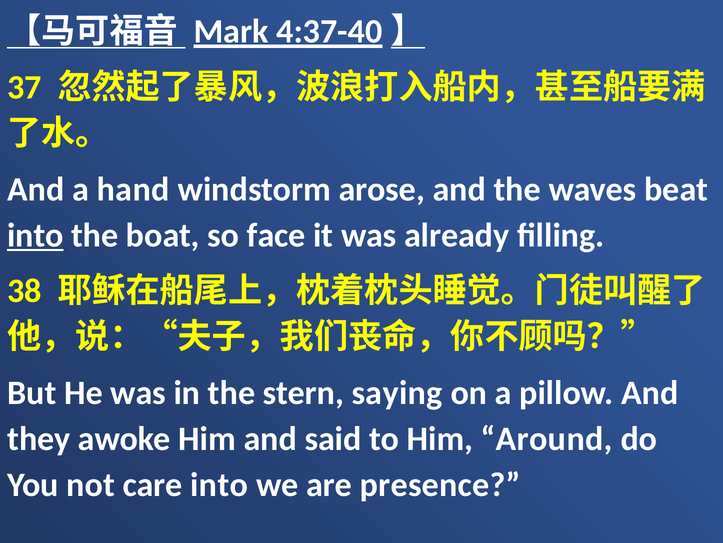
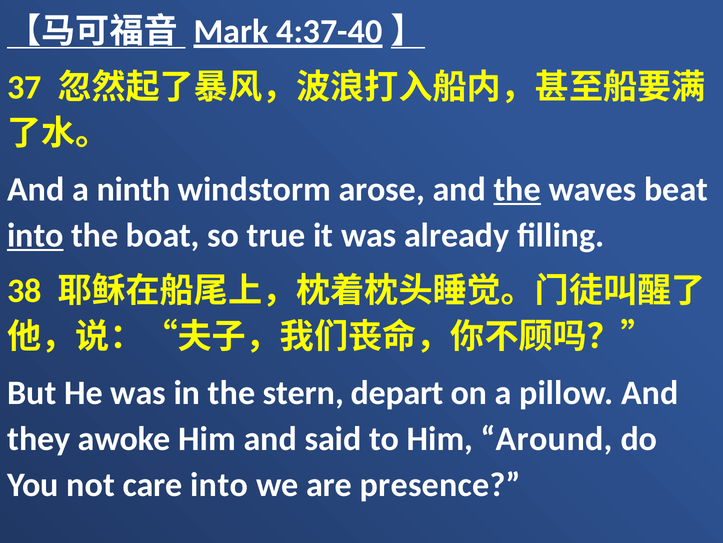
hand: hand -> ninth
the at (517, 189) underline: none -> present
face: face -> true
saying: saying -> depart
